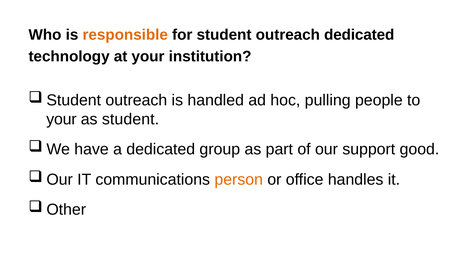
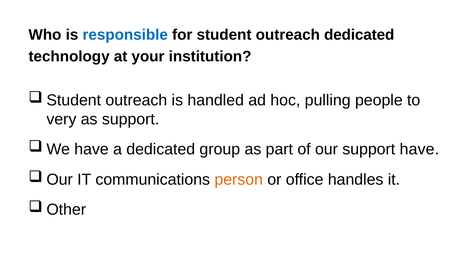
responsible colour: orange -> blue
your at (61, 119): your -> very
as student: student -> support
support good: good -> have
